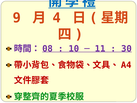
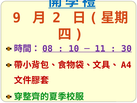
4: 4 -> 2
